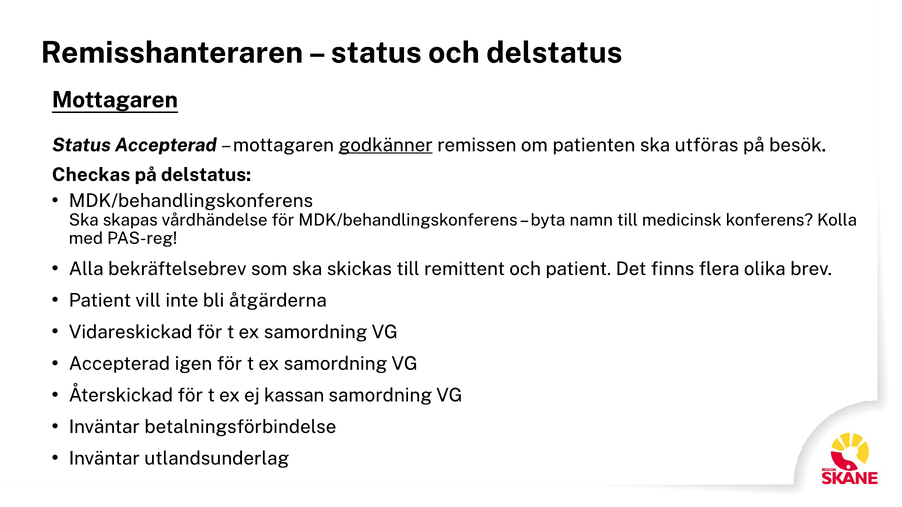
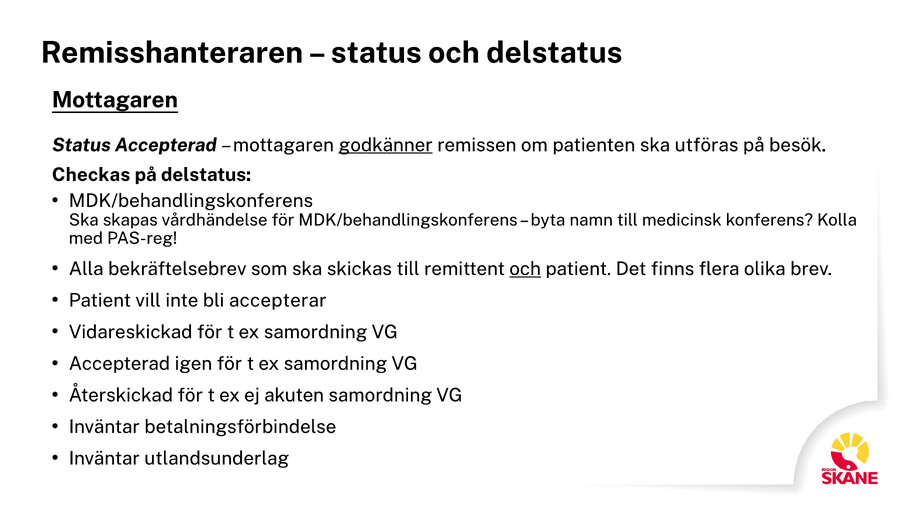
och at (525, 269) underline: none -> present
åtgärderna: åtgärderna -> accepterar
kassan: kassan -> akuten
